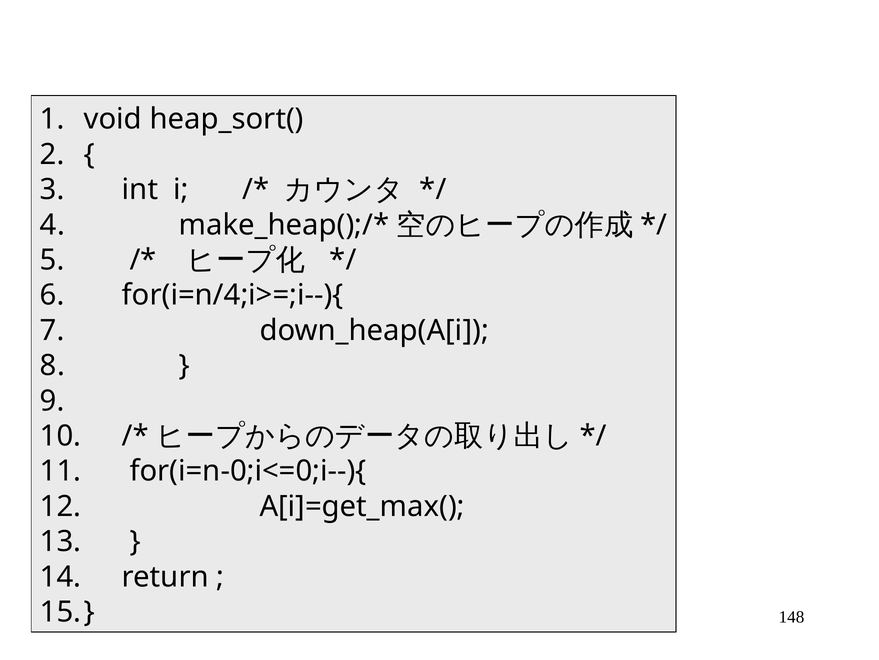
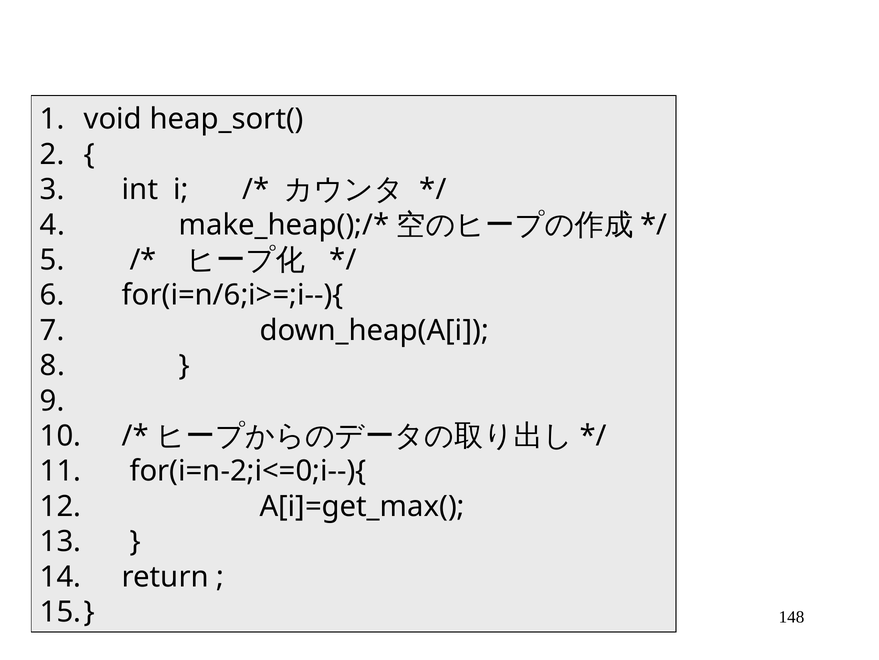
for(i=n/4;i>=;i--){: for(i=n/4;i>=;i--){ -> for(i=n/6;i>=;i--){
for(i=n-0;i<=0;i--){: for(i=n-0;i<=0;i--){ -> for(i=n-2;i<=0;i--){
